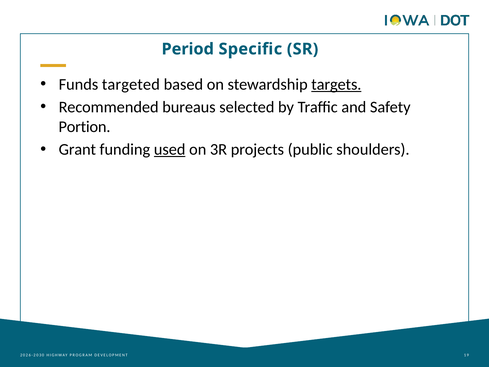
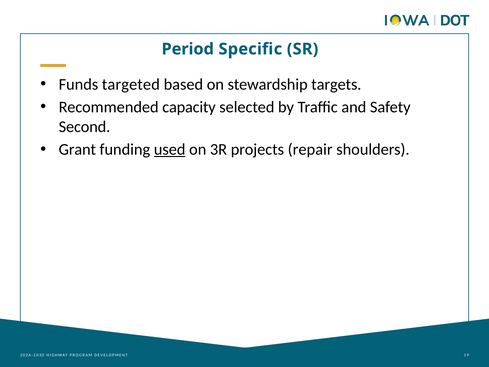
targets underline: present -> none
bureaus: bureaus -> capacity
Portion: Portion -> Second
public: public -> repair
